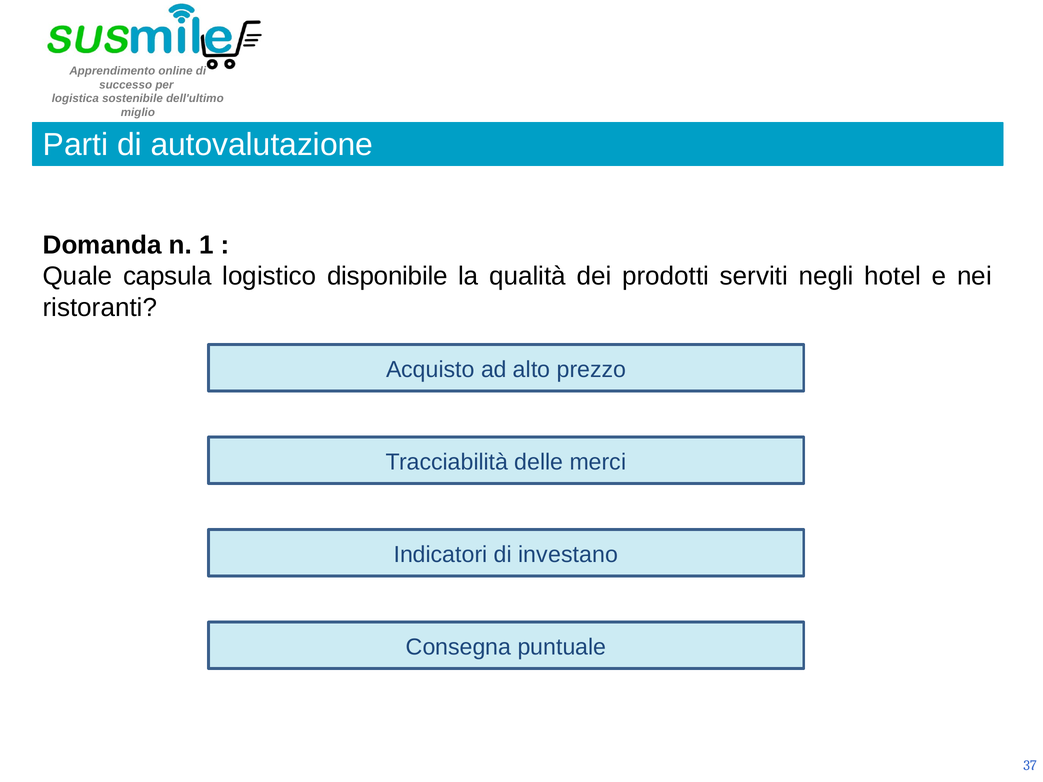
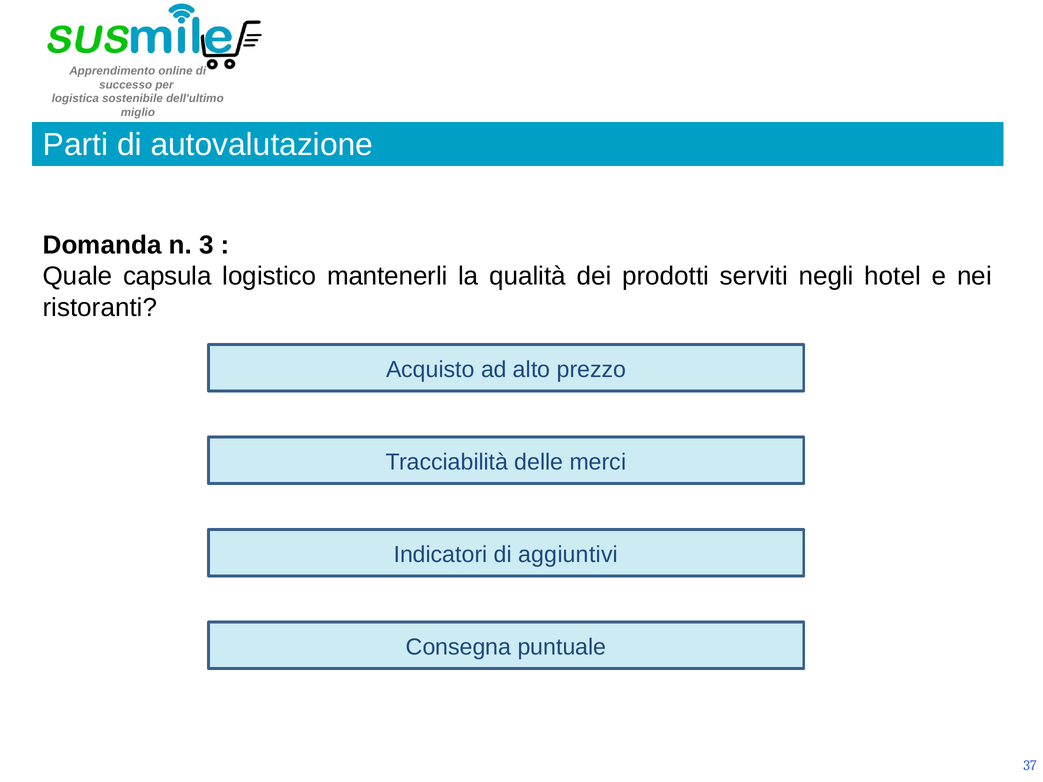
1: 1 -> 3
disponibile: disponibile -> mantenerli
investano: investano -> aggiuntivi
